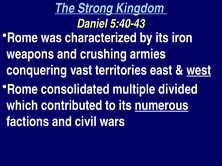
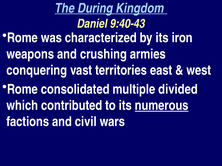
Strong: Strong -> During
5:40-43: 5:40-43 -> 9:40-43
west underline: present -> none
